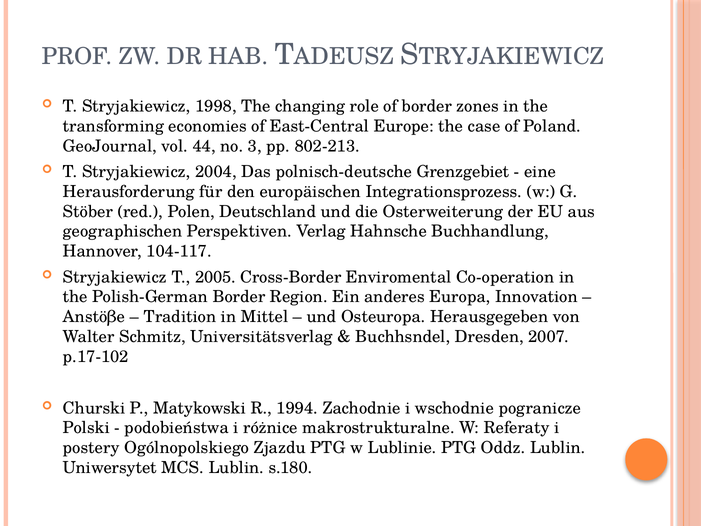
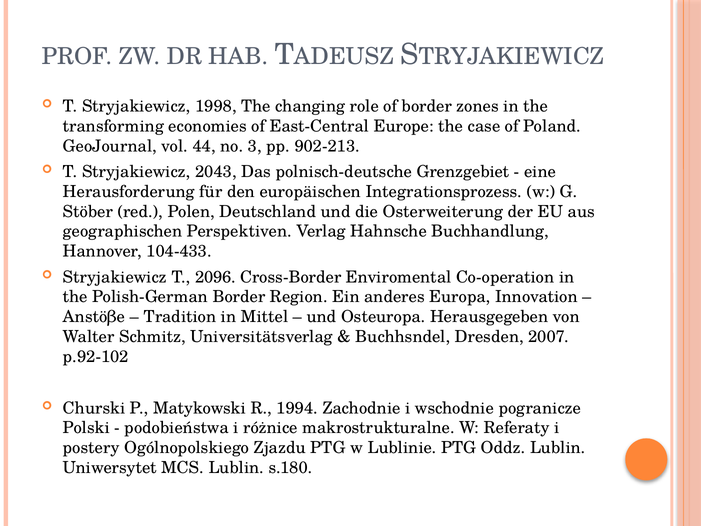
802-213: 802-213 -> 902-213
2004: 2004 -> 2043
104-117: 104-117 -> 104-433
2005: 2005 -> 2096
p.17-102: p.17-102 -> p.92-102
